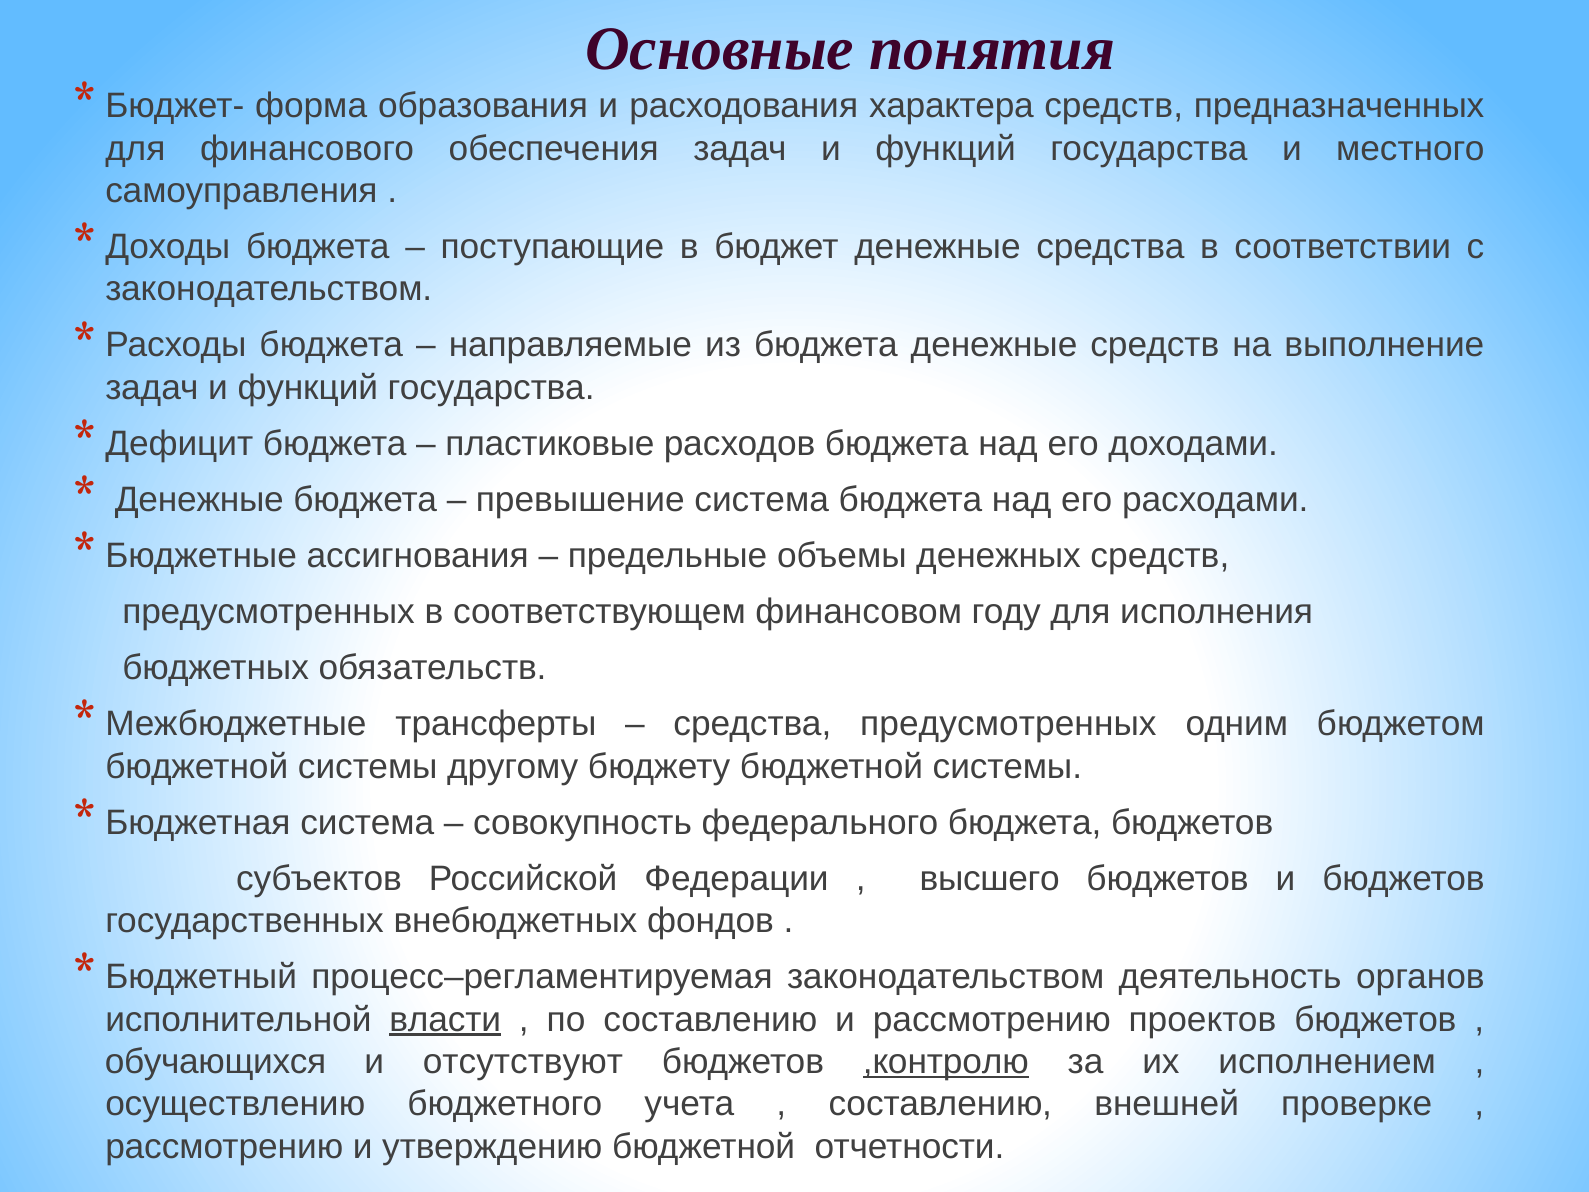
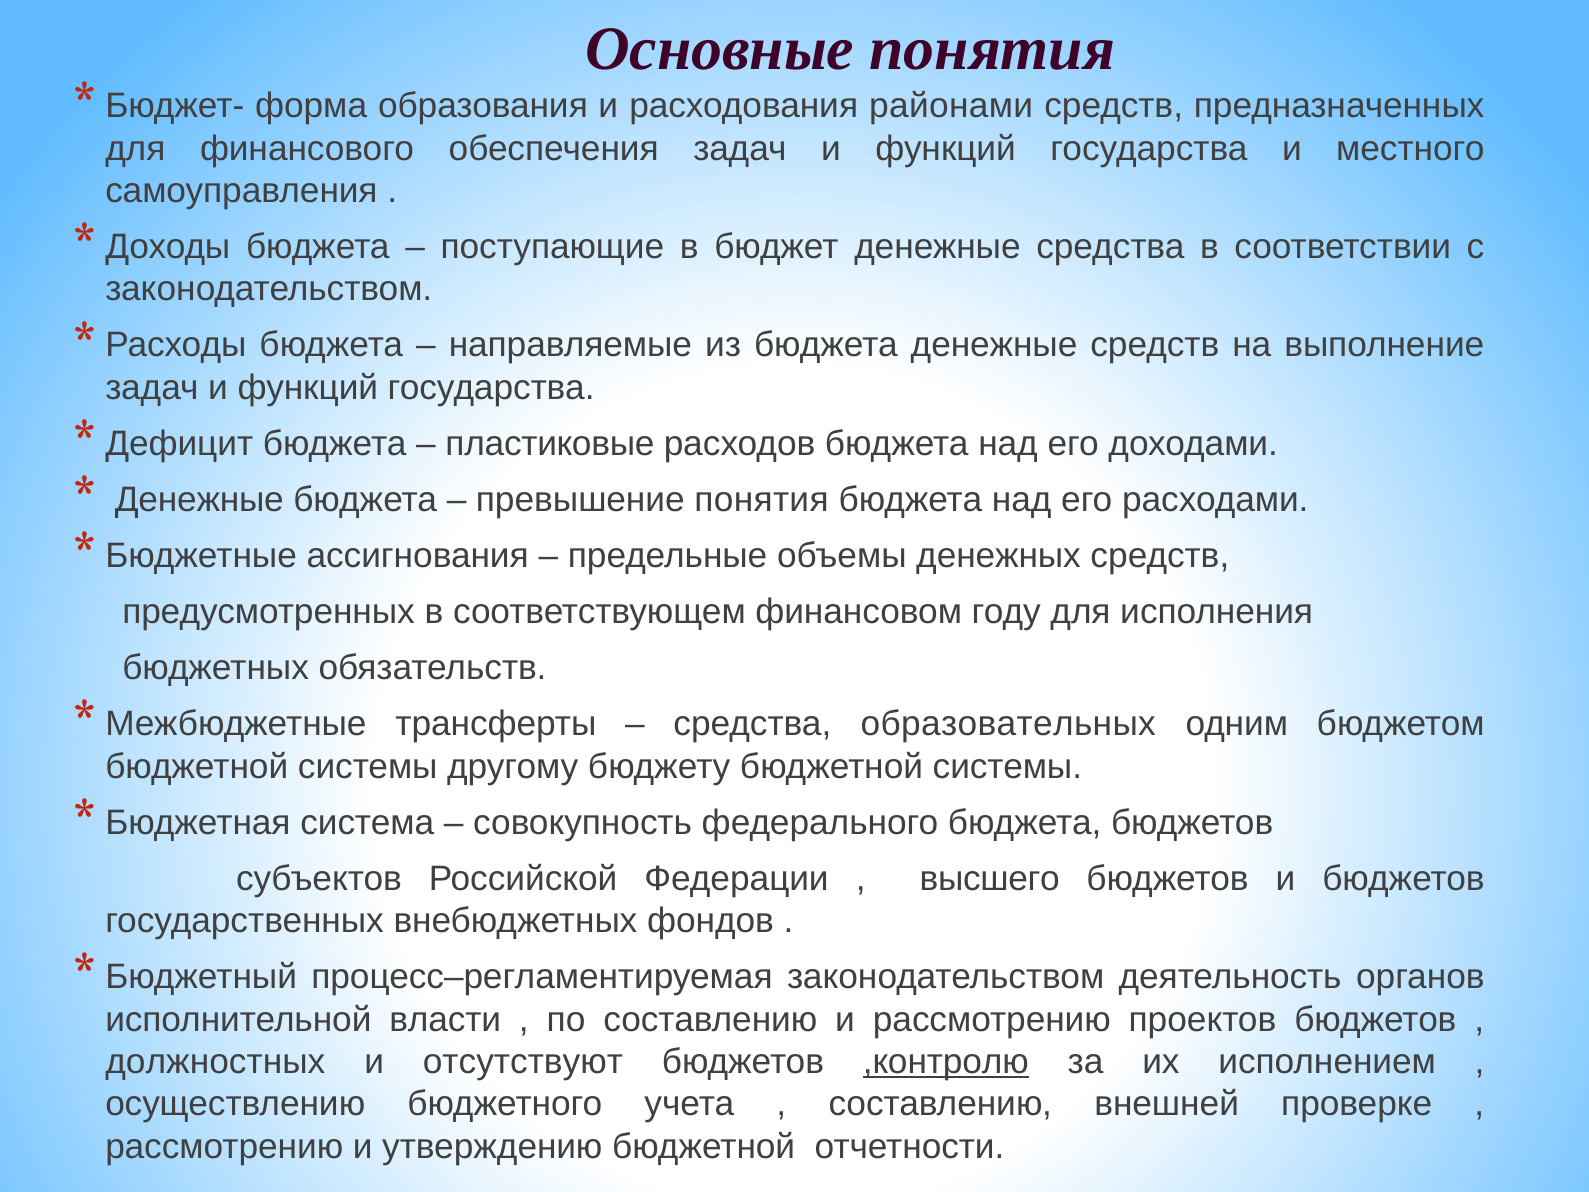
характера: характера -> районами
превышение система: система -> понятия
средства предусмотренных: предусмотренных -> образовательных
власти underline: present -> none
обучающихся: обучающихся -> должностных
